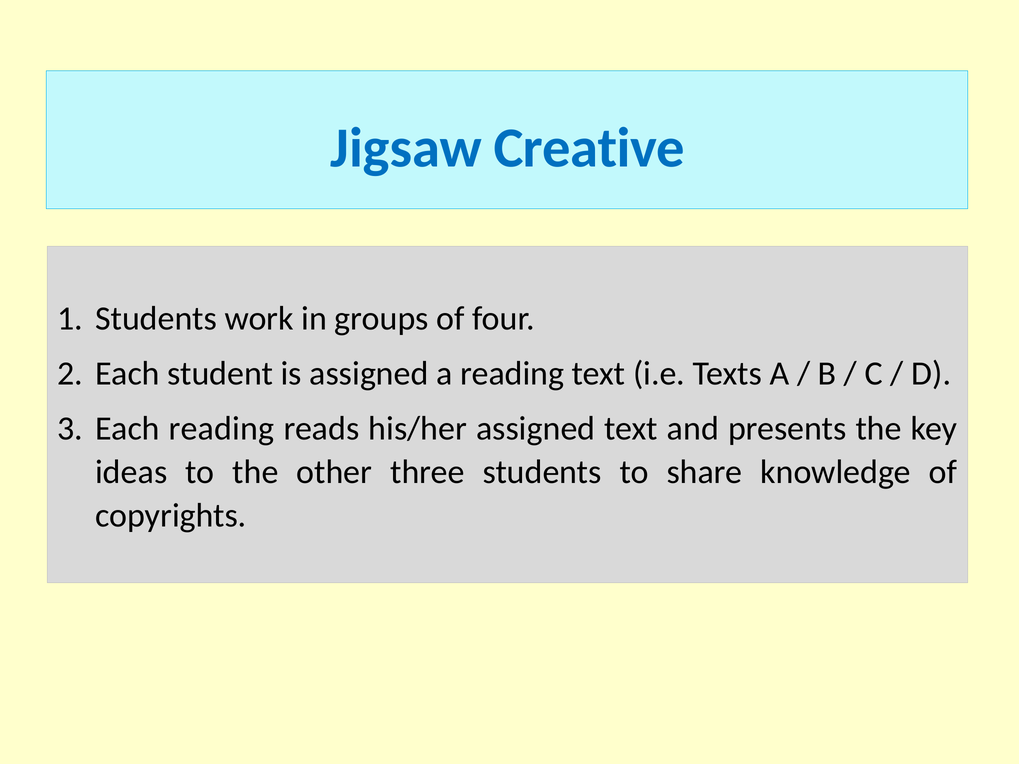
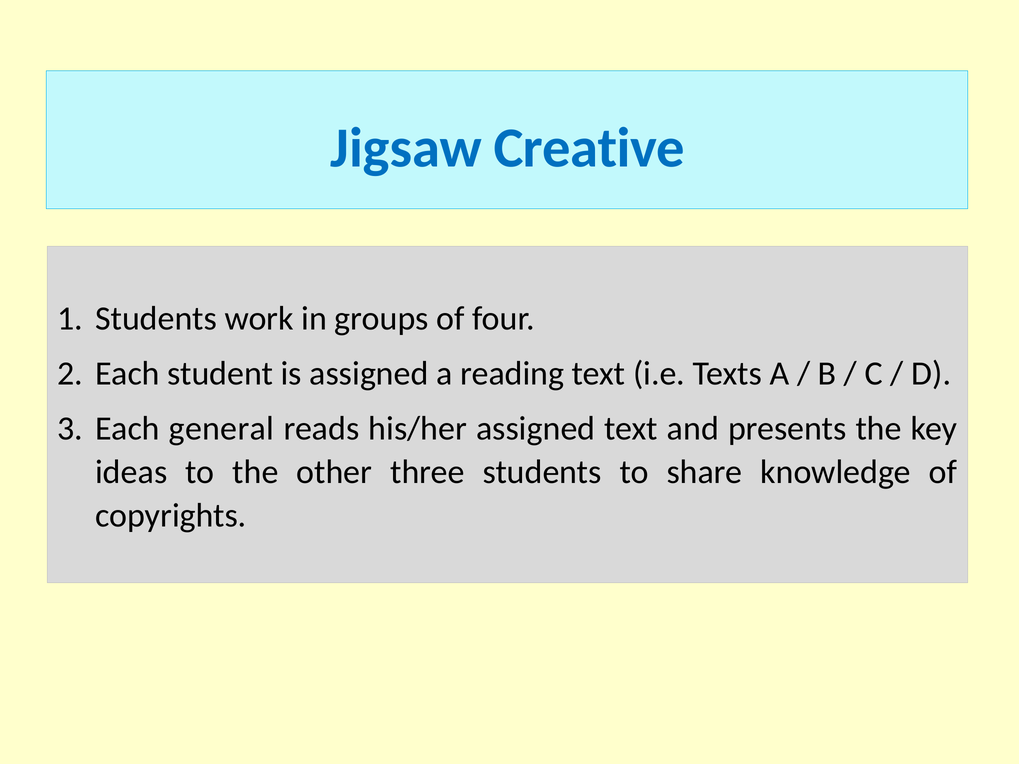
Each reading: reading -> general
